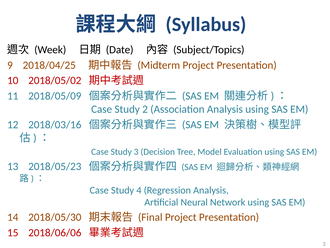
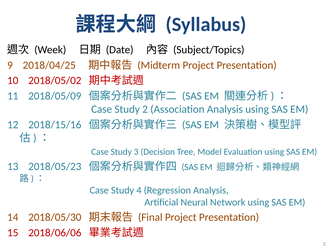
2018/03/16: 2018/03/16 -> 2018/15/16
